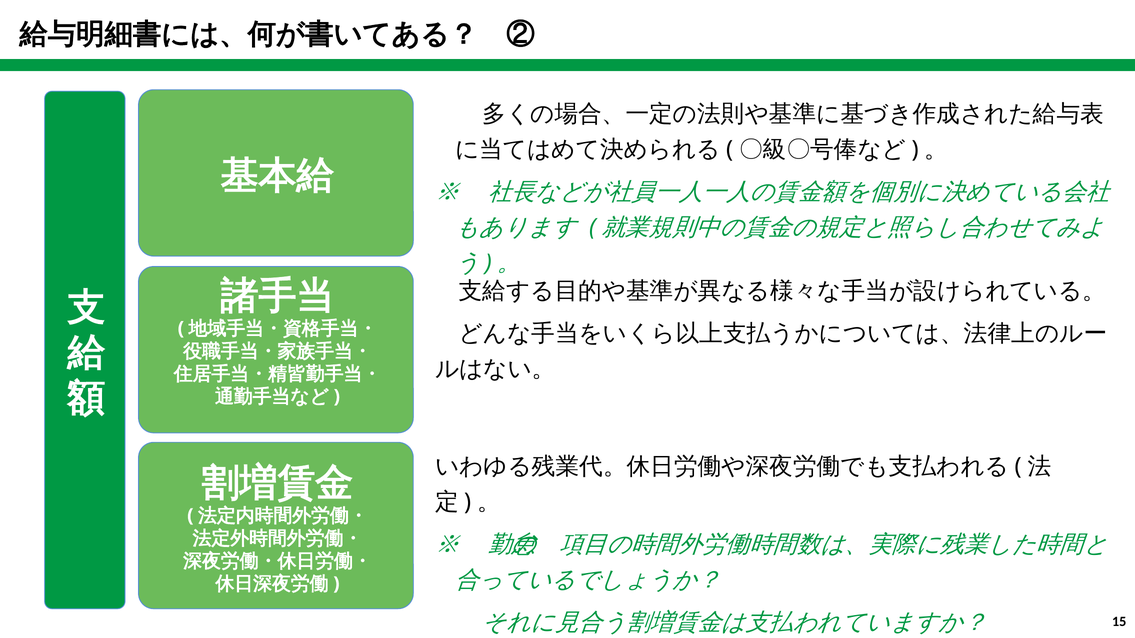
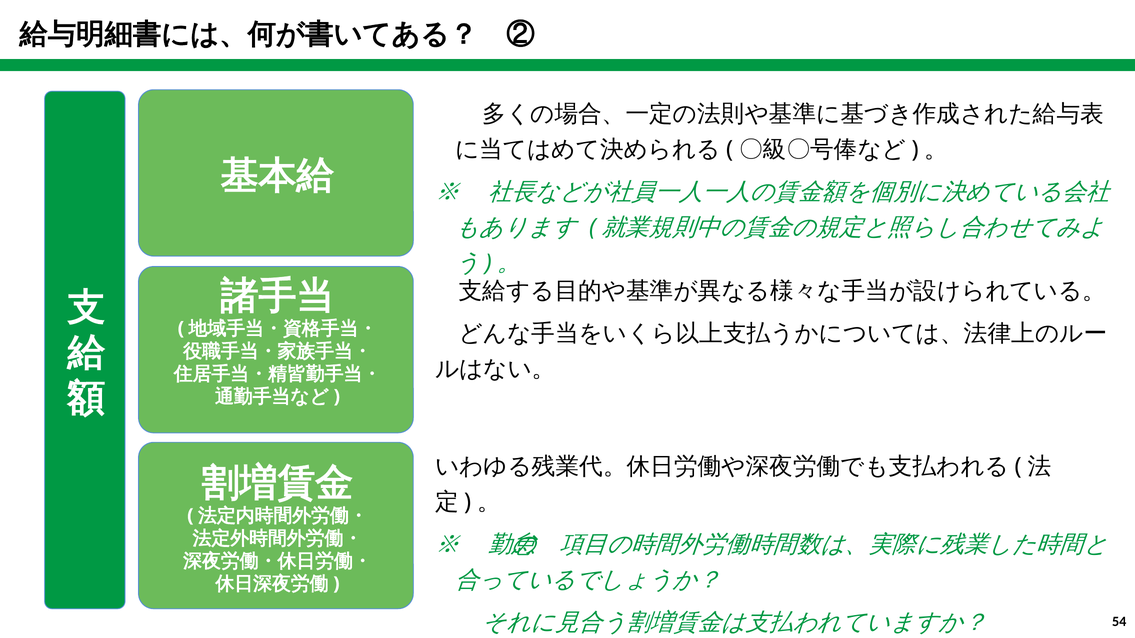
15: 15 -> 54
